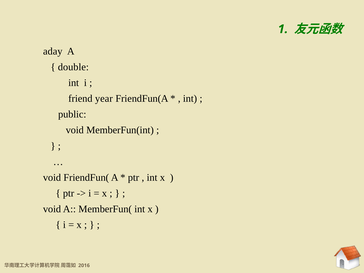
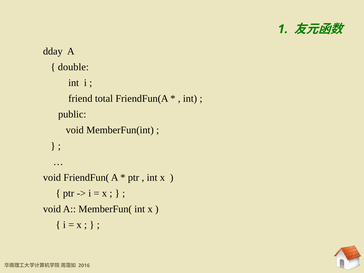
aday: aday -> dday
year: year -> total
